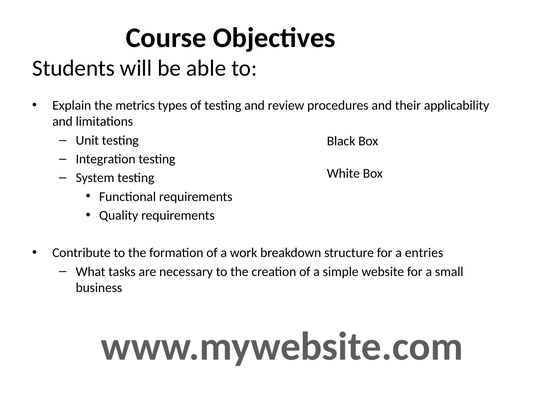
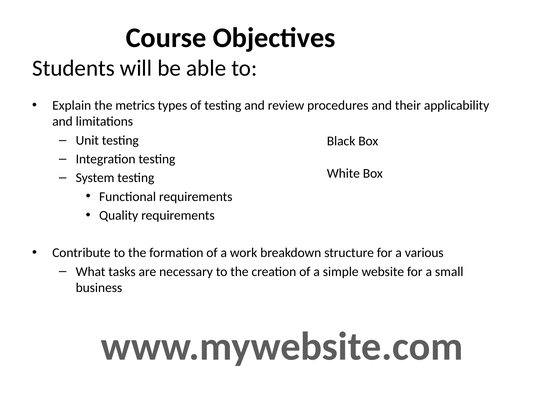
entries: entries -> various
